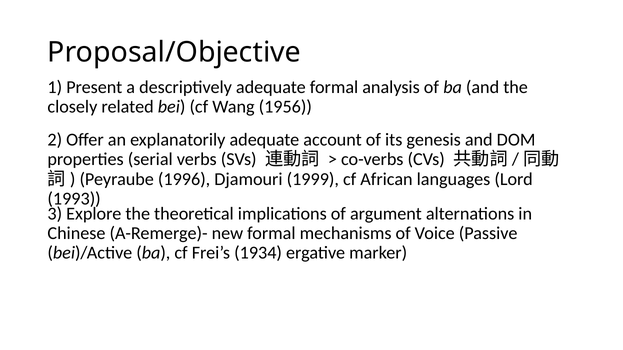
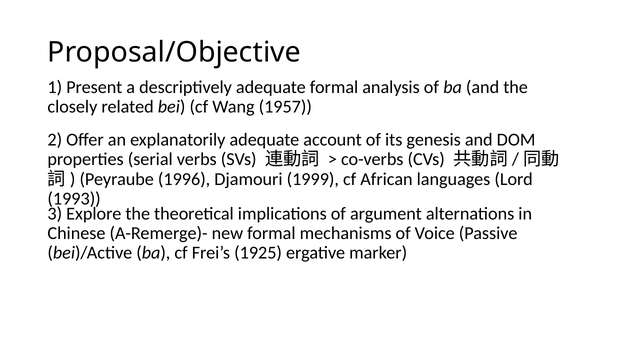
1956: 1956 -> 1957
1934: 1934 -> 1925
